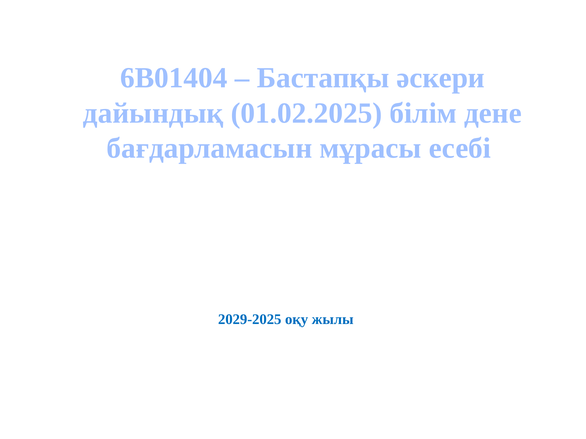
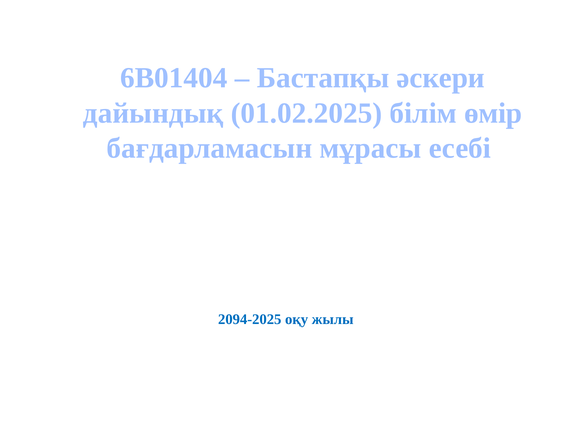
дене: дене -> өмір
2029-2025: 2029-2025 -> 2094-2025
